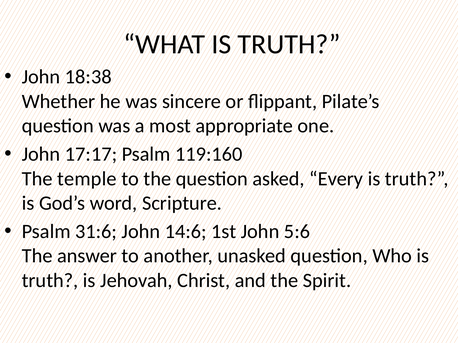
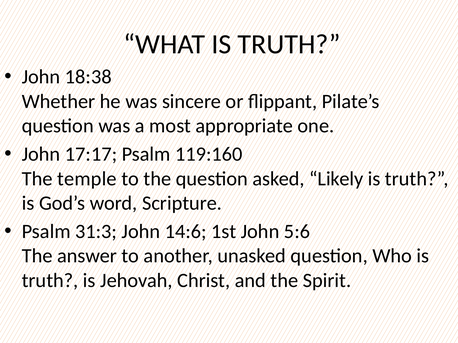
Every: Every -> Likely
31:6: 31:6 -> 31:3
